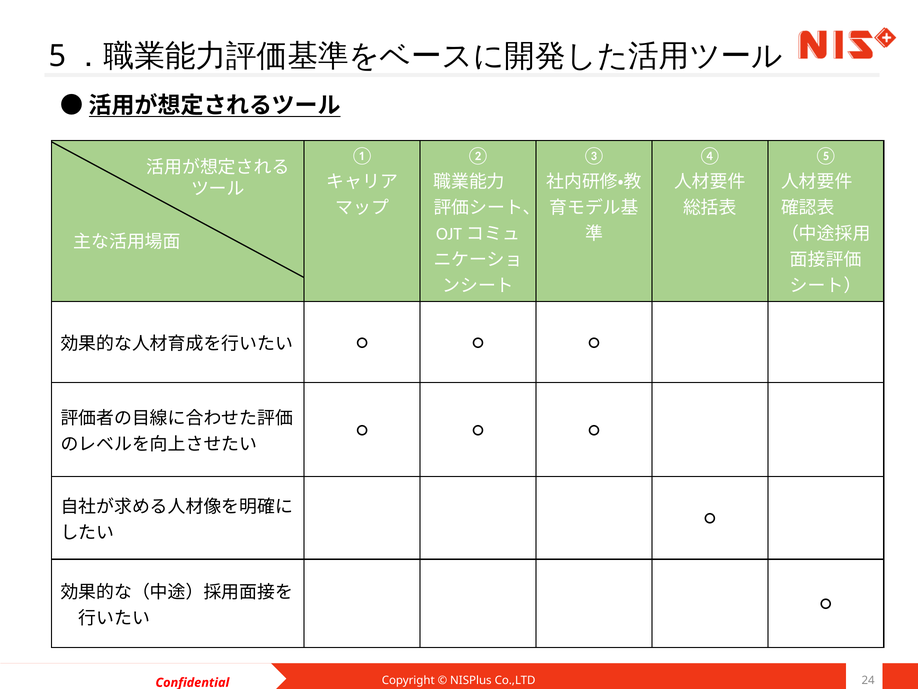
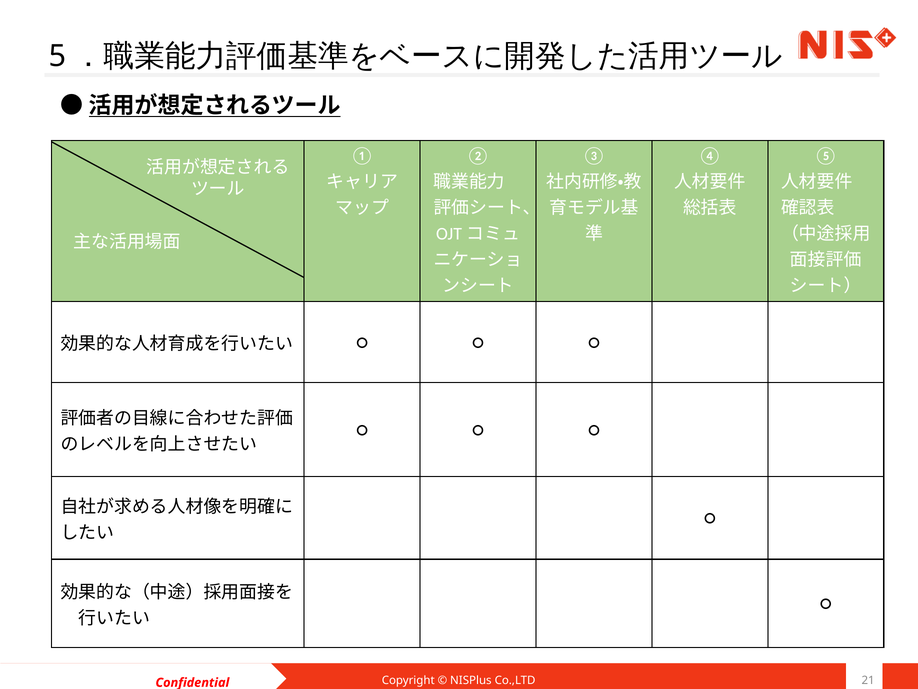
24: 24 -> 21
